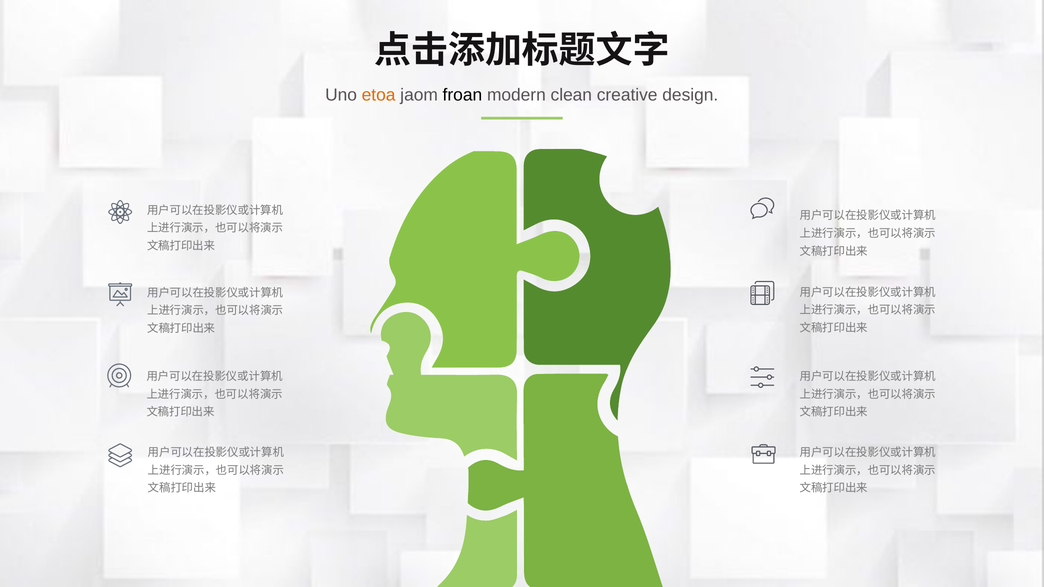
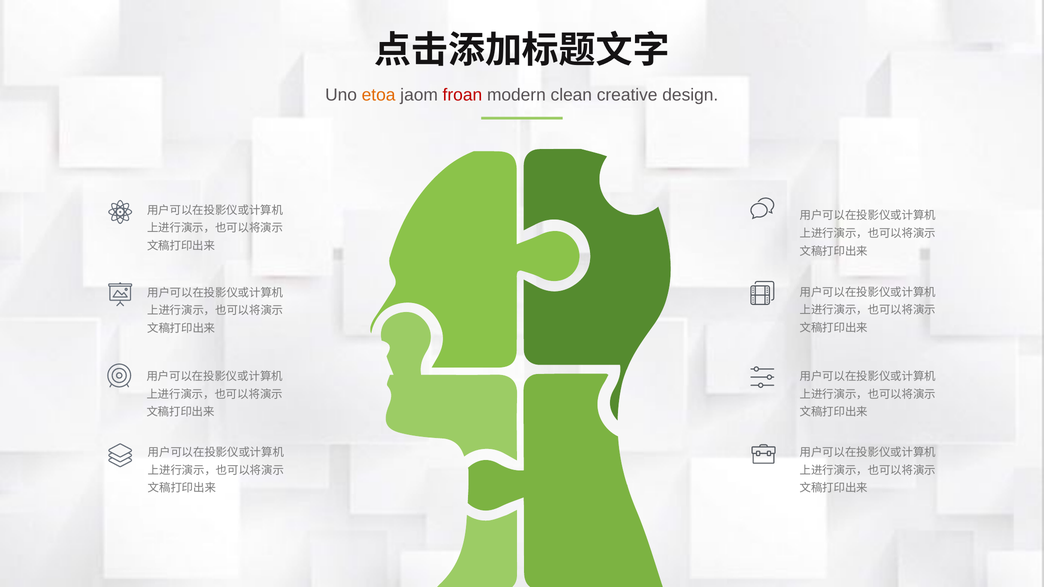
froan colour: black -> red
